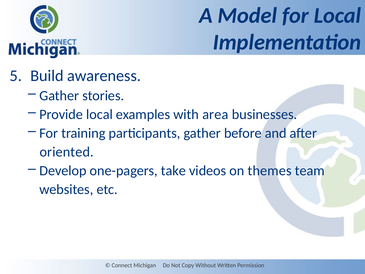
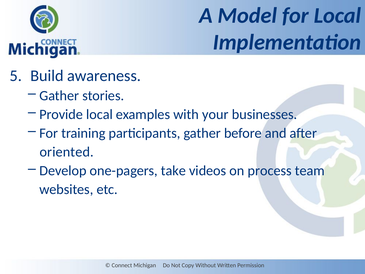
area: area -> your
themes: themes -> process
